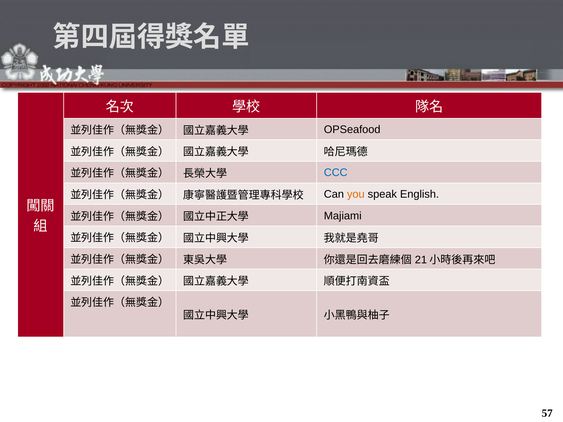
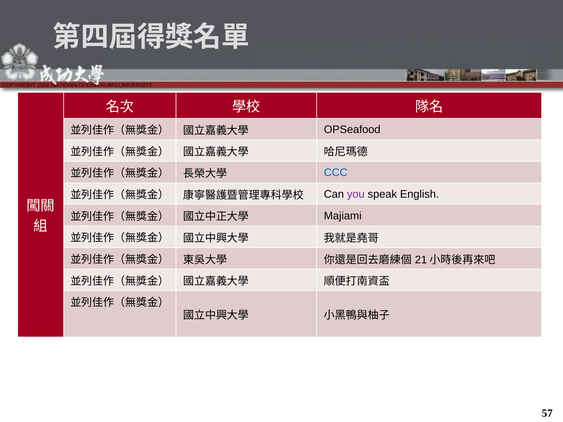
you colour: orange -> purple
